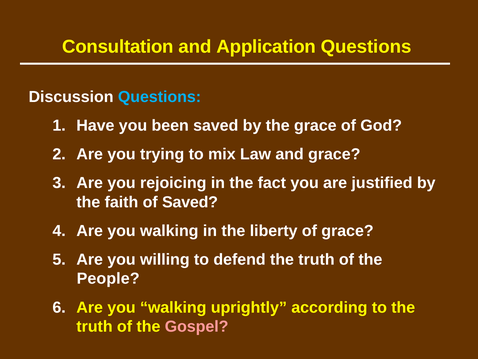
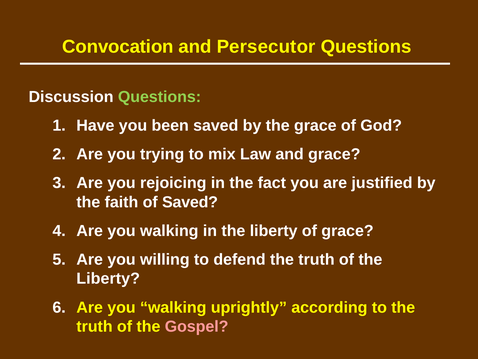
Consultation: Consultation -> Convocation
Application: Application -> Persecutor
Questions at (160, 97) colour: light blue -> light green
People at (108, 278): People -> Liberty
